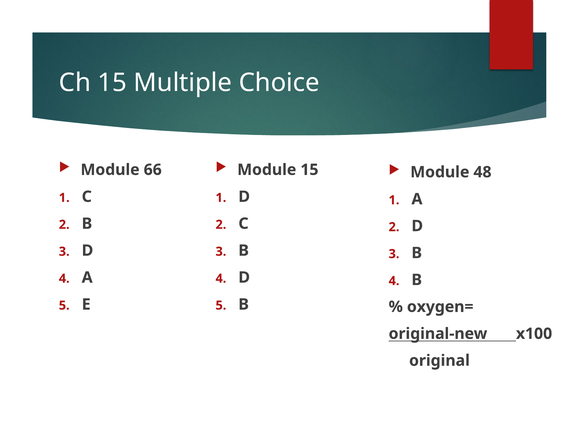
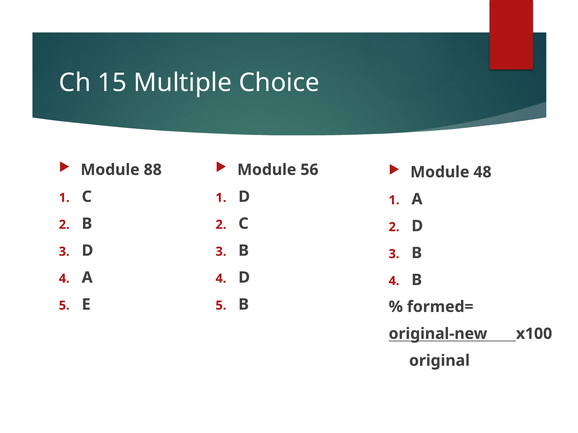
Module 15: 15 -> 56
66: 66 -> 88
oxygen=: oxygen= -> formed=
